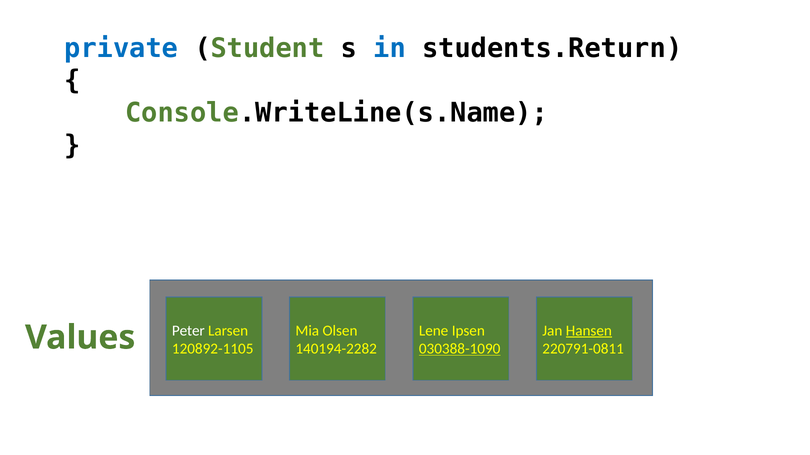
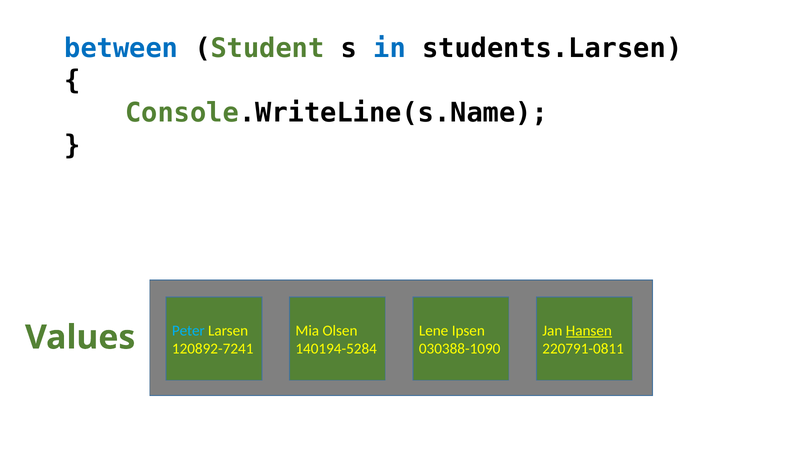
private: private -> between
students.Return: students.Return -> students.Larsen
Peter colour: white -> light blue
120892-1105: 120892-1105 -> 120892-7241
140194-2282: 140194-2282 -> 140194-5284
030388-1090 underline: present -> none
